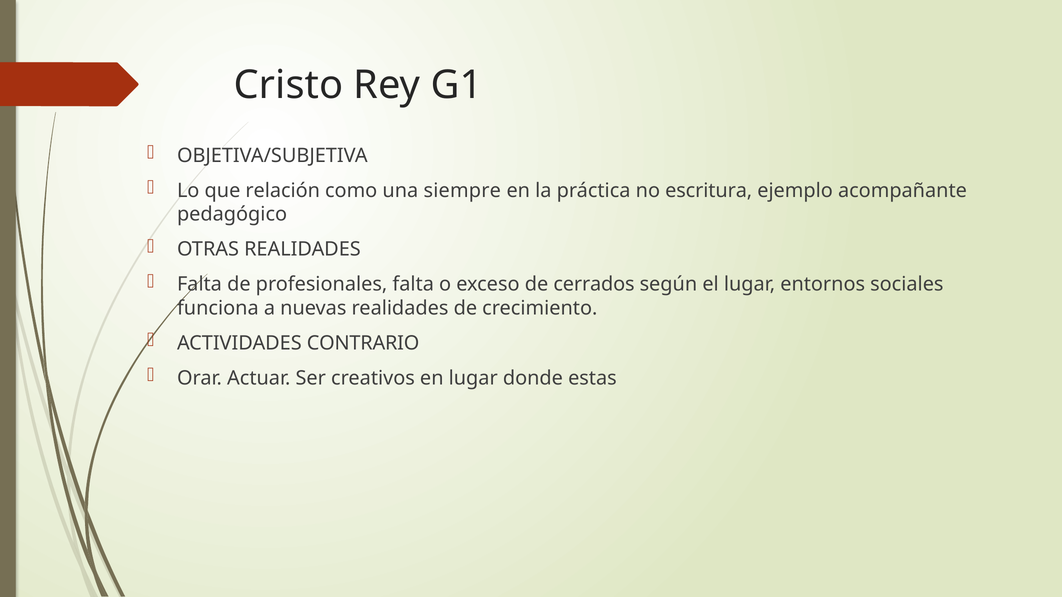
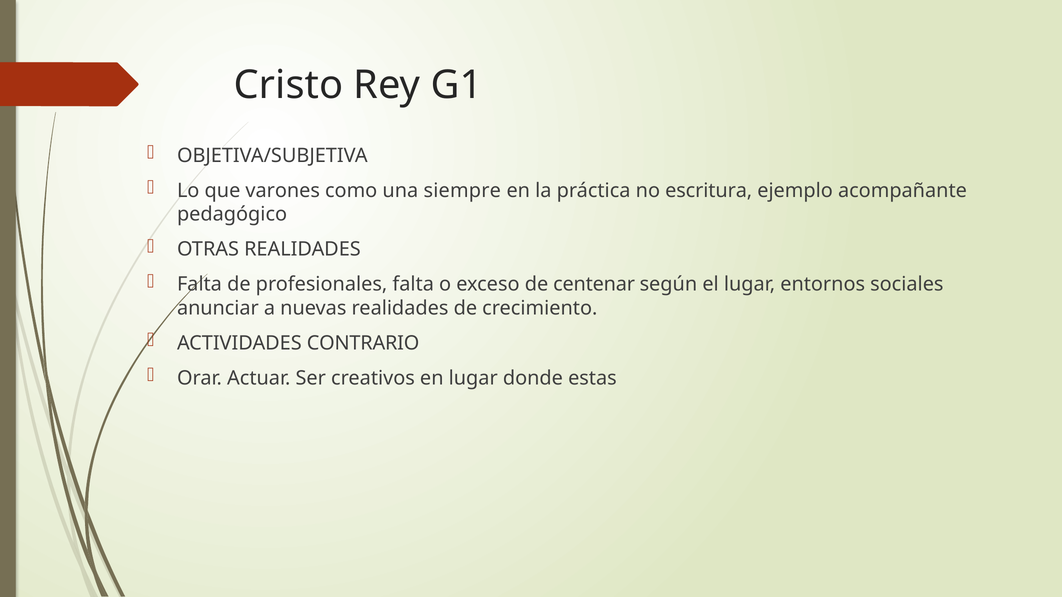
relación: relación -> varones
cerrados: cerrados -> centenar
funciona: funciona -> anunciar
